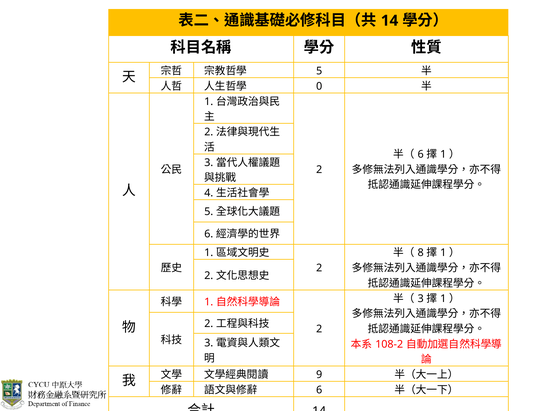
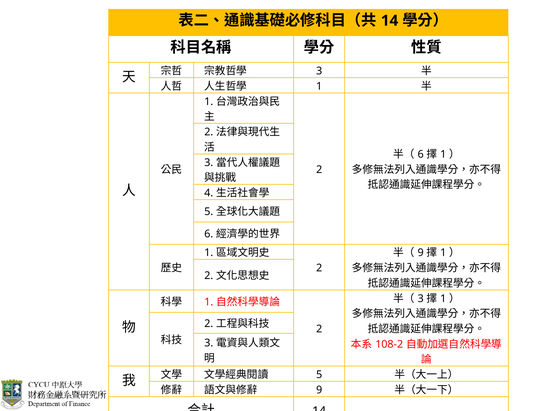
5 at (319, 71): 5 -> 3
0 at (319, 86): 0 -> 1
8 at (421, 252): 8 -> 9
9 at (319, 374): 9 -> 5
6 at (319, 389): 6 -> 9
